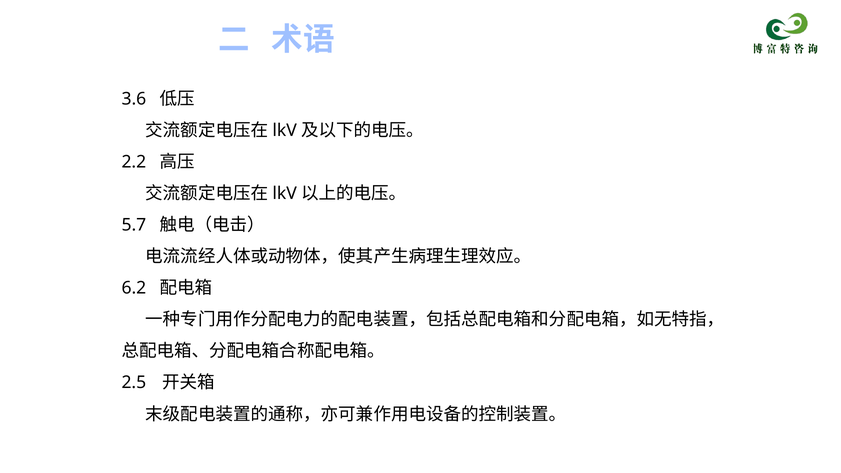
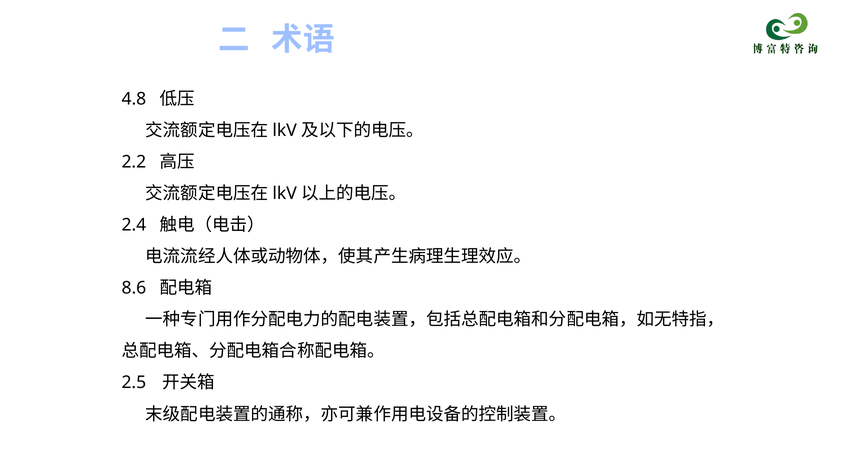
3.6: 3.6 -> 4.8
5.7: 5.7 -> 2.4
6.2: 6.2 -> 8.6
